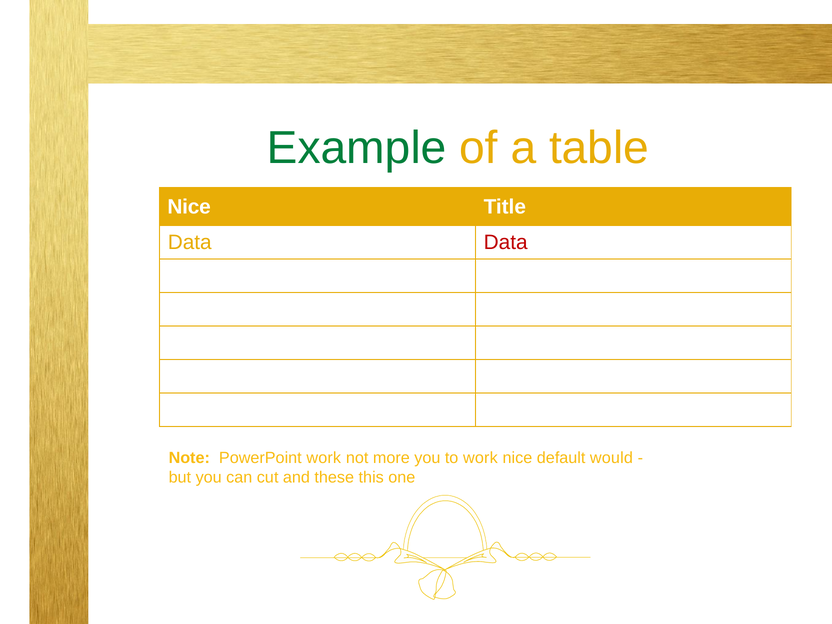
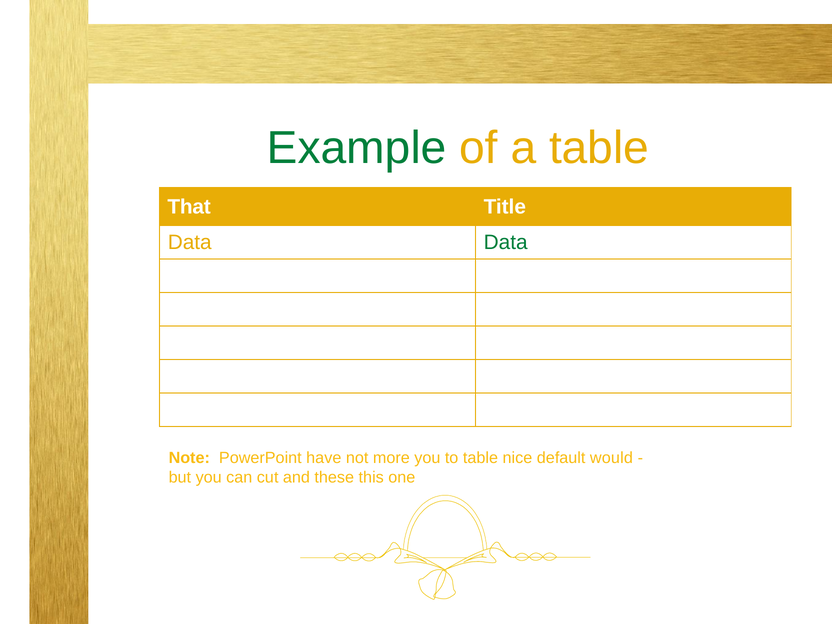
Nice at (189, 207): Nice -> That
Data at (506, 243) colour: red -> green
PowerPoint work: work -> have
to work: work -> table
